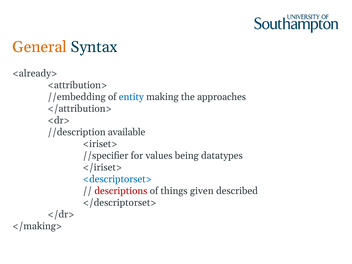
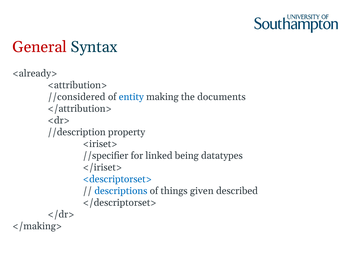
General colour: orange -> red
//embedding: //embedding -> //considered
approaches: approaches -> documents
available: available -> property
values: values -> linked
descriptions colour: red -> blue
